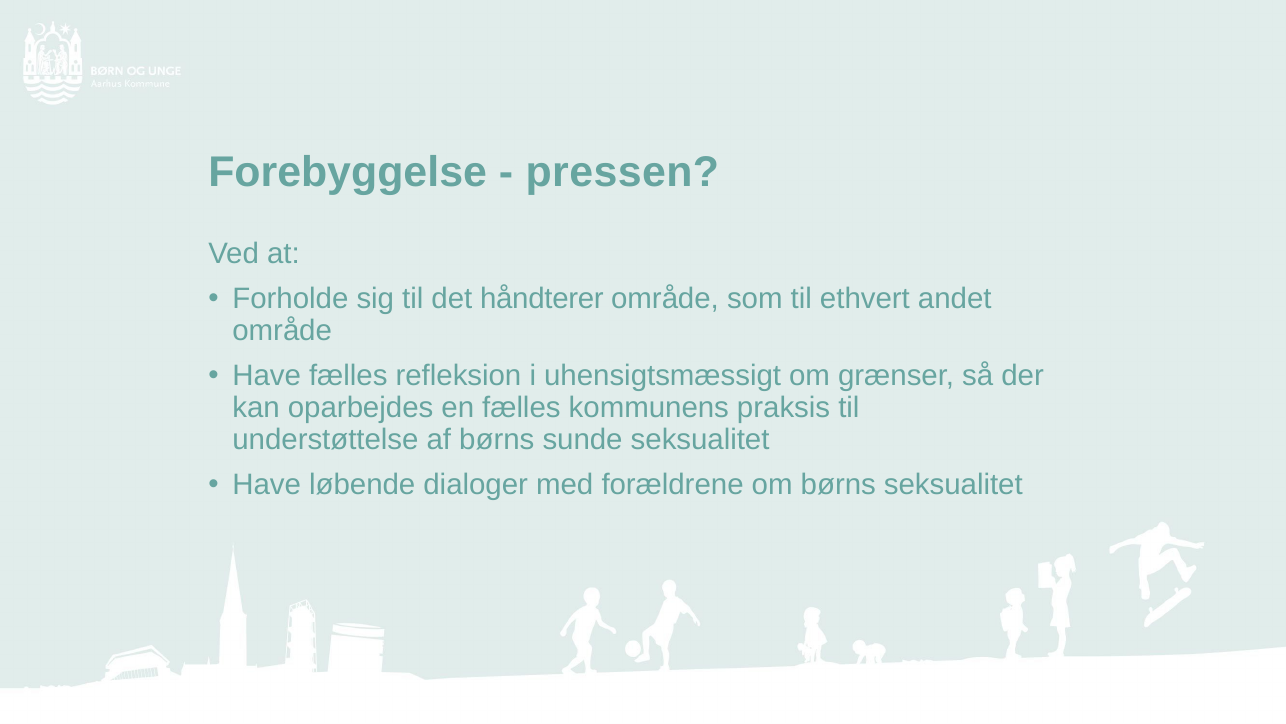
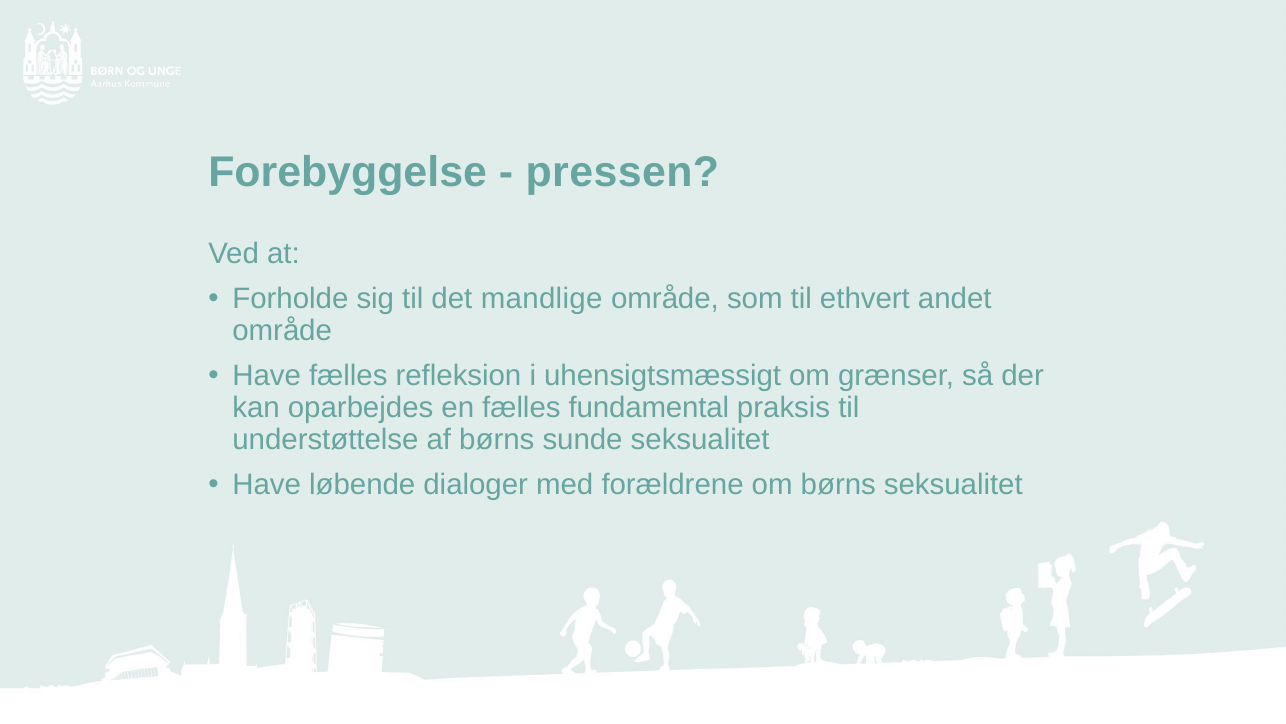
håndterer: håndterer -> mandlige
kommunens: kommunens -> fundamental
